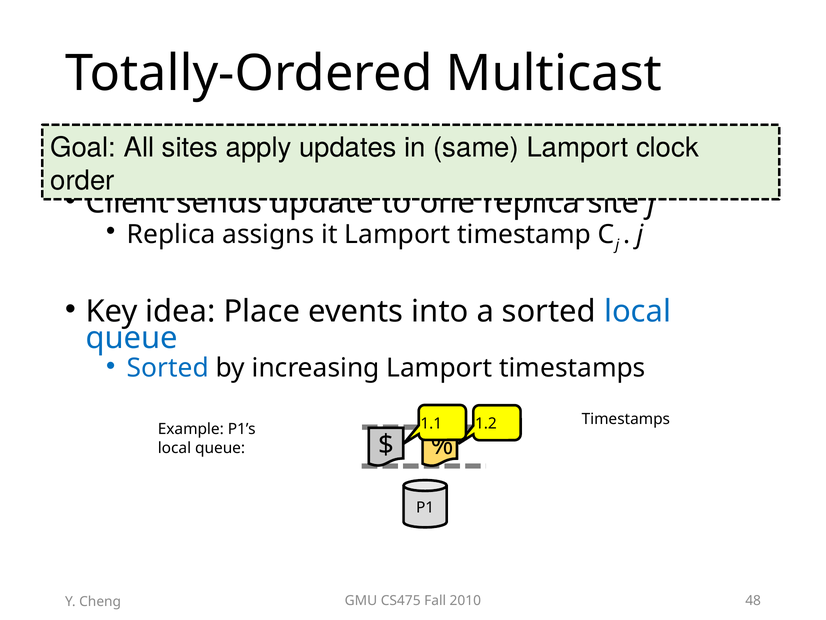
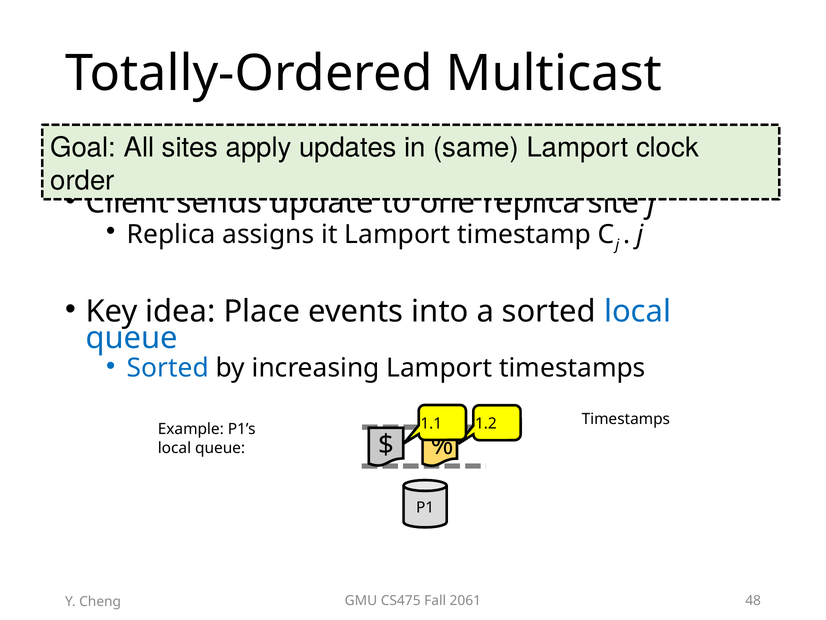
2010: 2010 -> 2061
